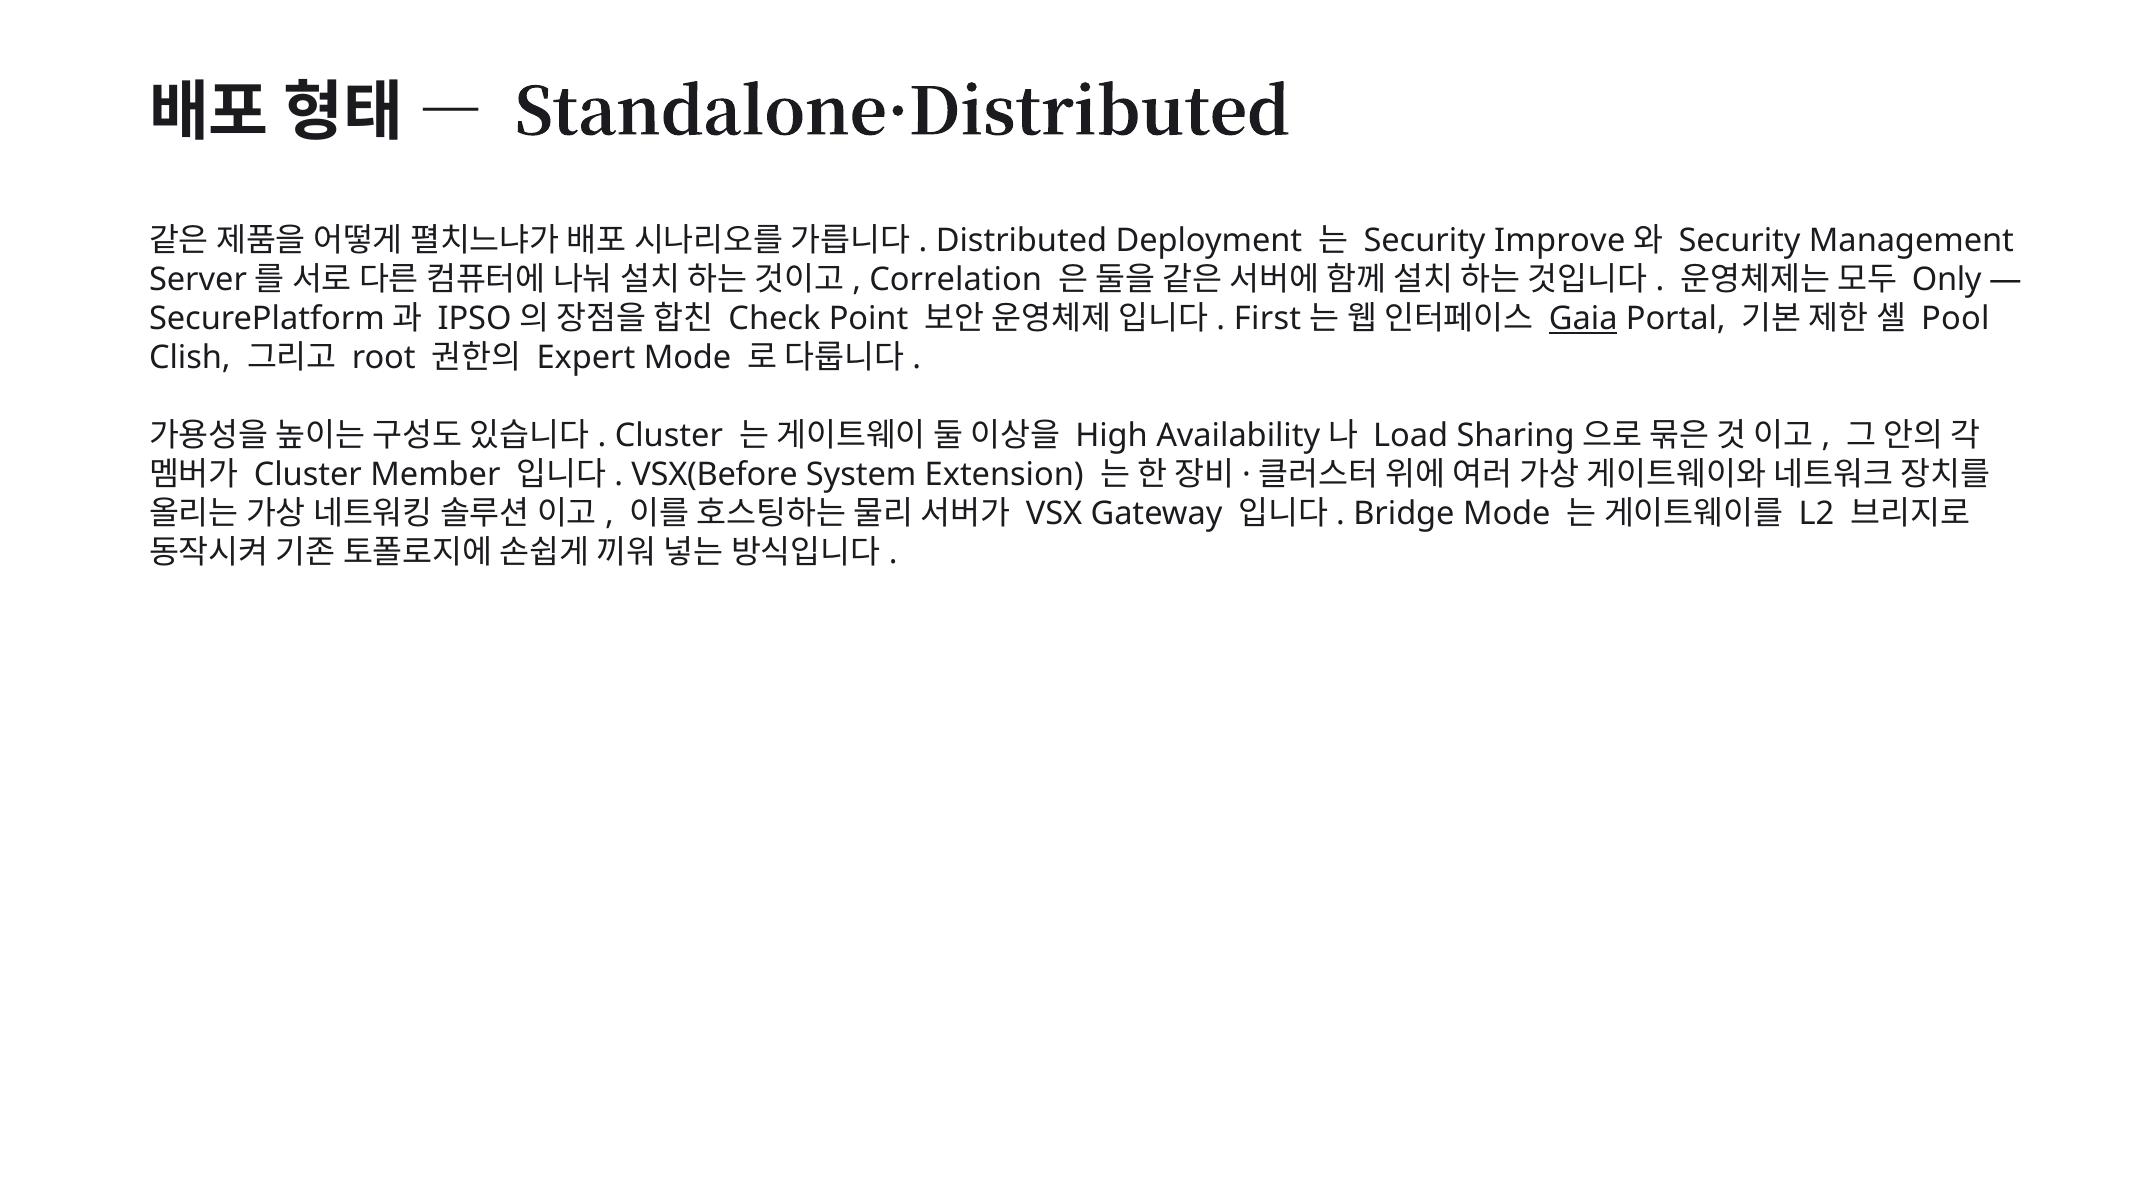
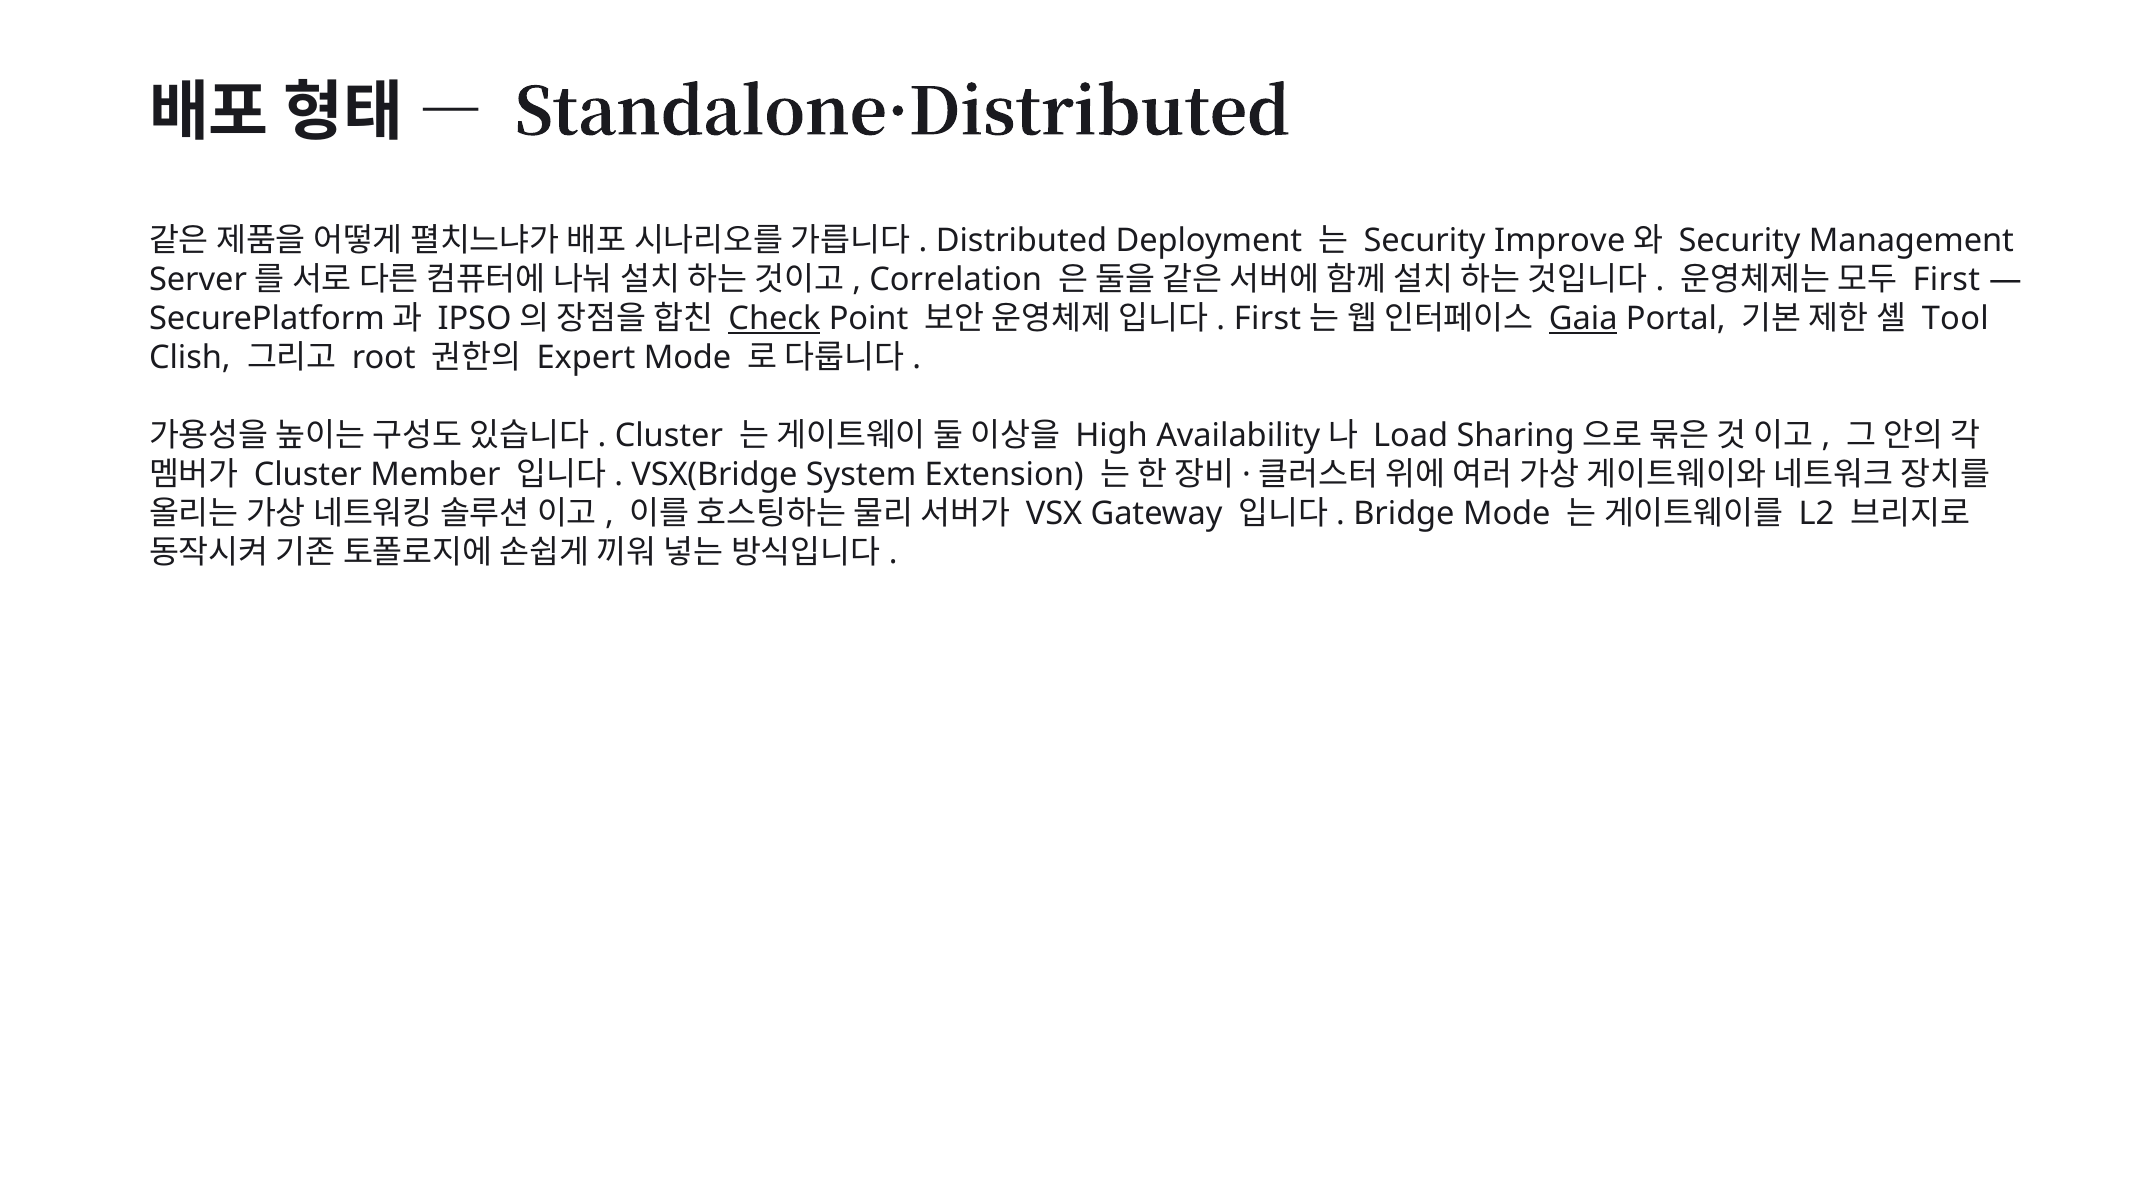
Only at (1947, 279): Only -> First
Check underline: none -> present
Pool: Pool -> Tool
VSX(Before: VSX(Before -> VSX(Bridge
